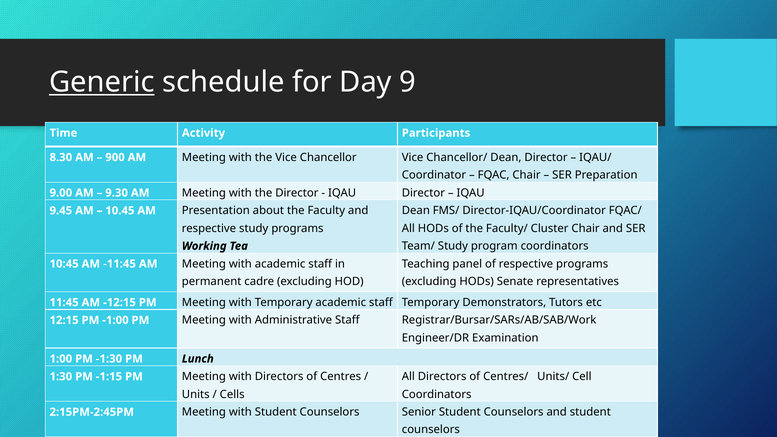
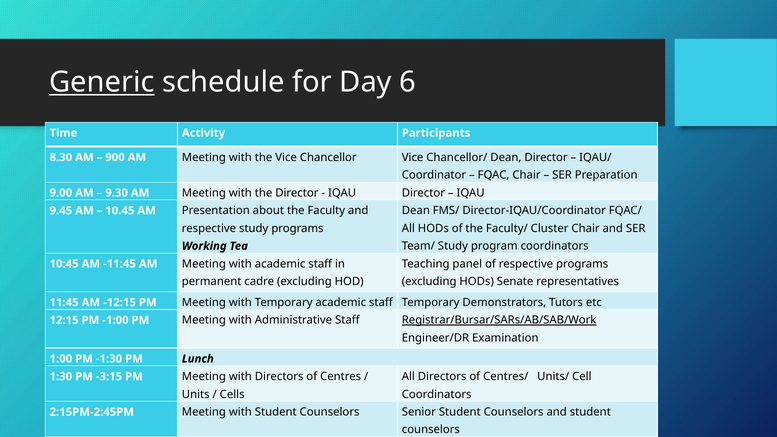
9: 9 -> 6
Registrar/Bursar/SARs/AB/SAB/Work underline: none -> present
-1:15: -1:15 -> -3:15
